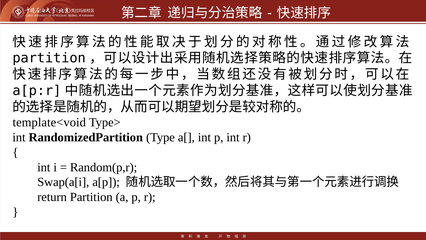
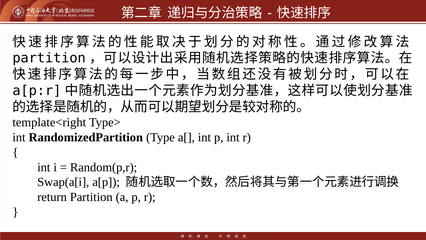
template<void: template<void -> template<right
